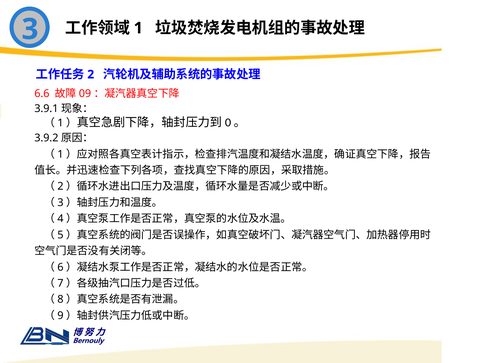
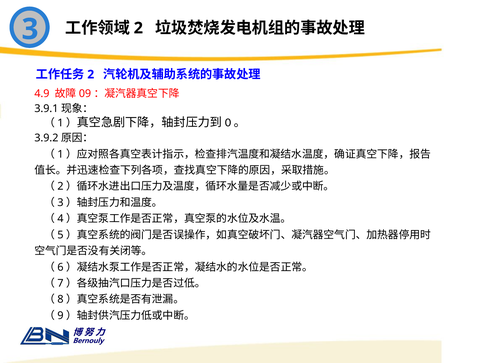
1 at (138, 28): 1 -> 2
6.6: 6.6 -> 4.9
